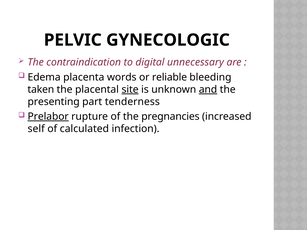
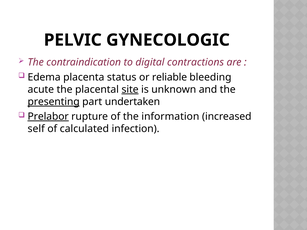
unnecessary: unnecessary -> contractions
words: words -> status
taken: taken -> acute
and underline: present -> none
presenting underline: none -> present
tenderness: tenderness -> undertaken
pregnancies: pregnancies -> information
